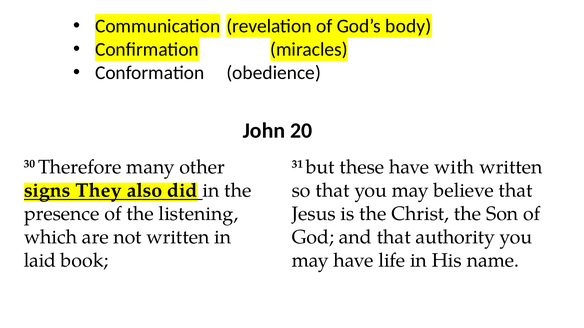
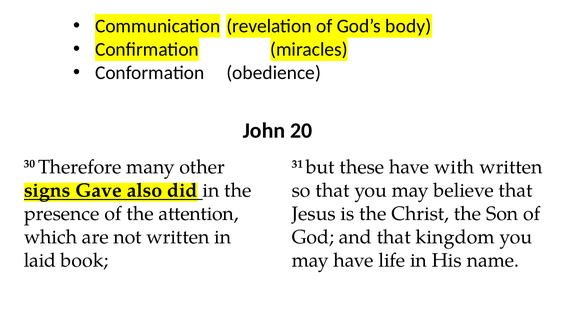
They: They -> Gave
listening: listening -> attention
authority: authority -> kingdom
